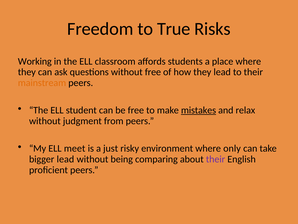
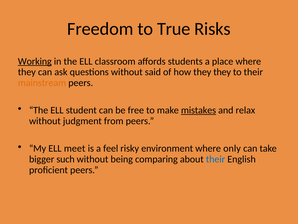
Working underline: none -> present
without free: free -> said
they lead: lead -> they
just: just -> feel
bigger lead: lead -> such
their at (216, 159) colour: purple -> blue
